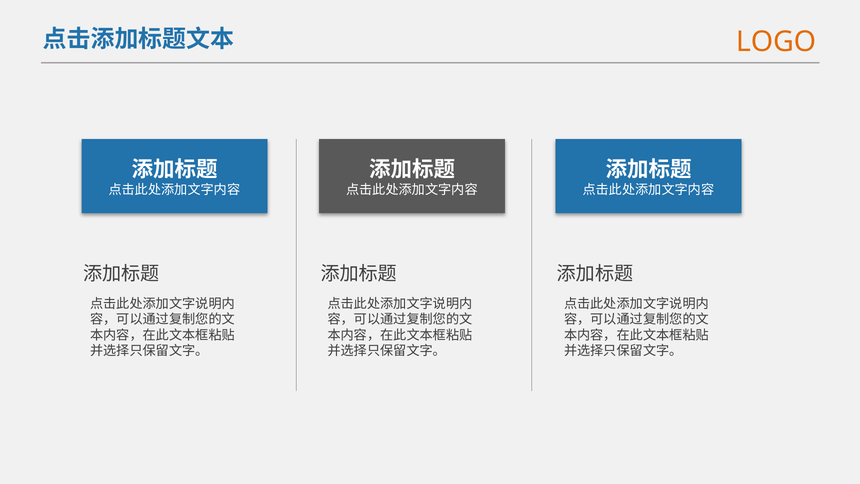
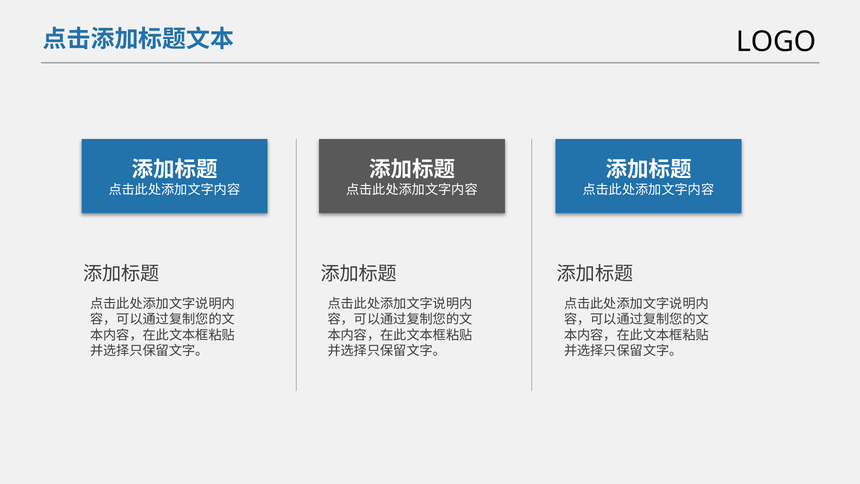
LOGO colour: orange -> black
